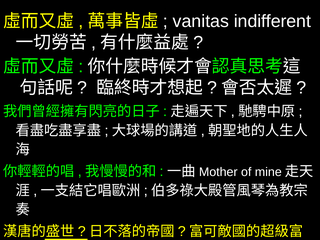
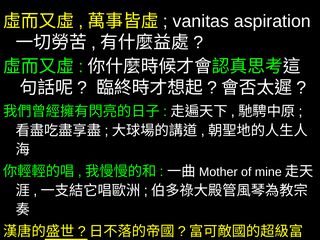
indifferent: indifferent -> aspiration
